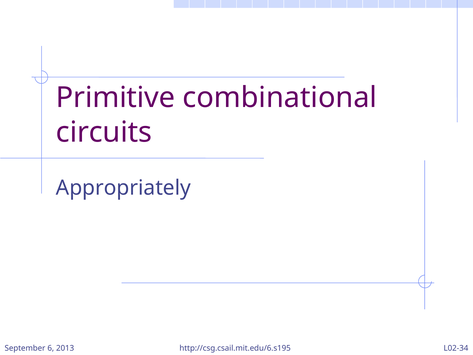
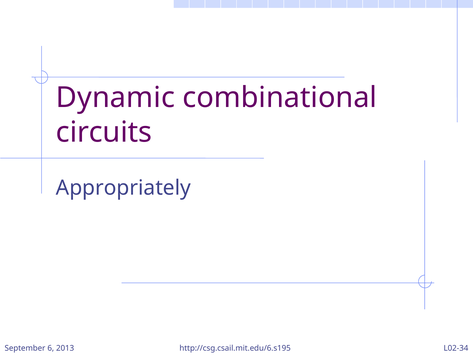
Primitive: Primitive -> Dynamic
